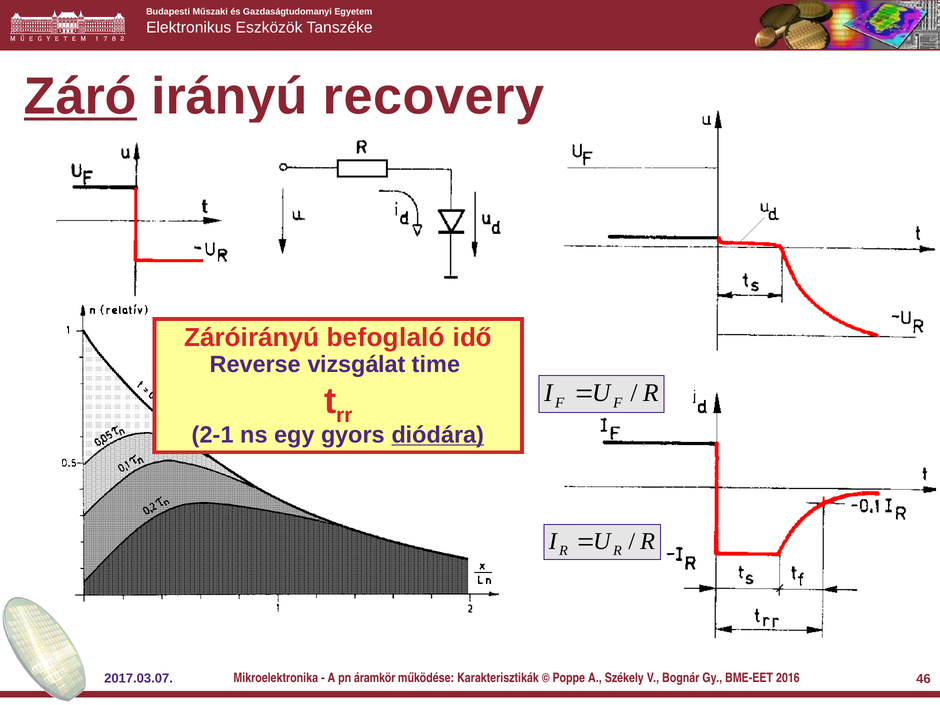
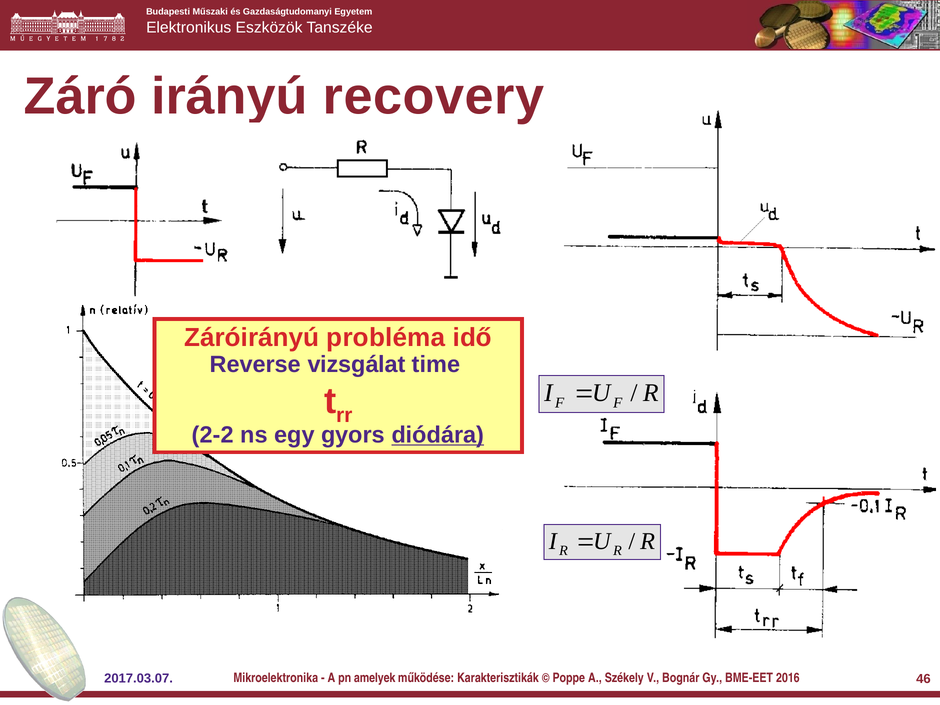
Záró underline: present -> none
befoglaló: befoglaló -> probléma
2-1: 2-1 -> 2-2
áramkör: áramkör -> amelyek
